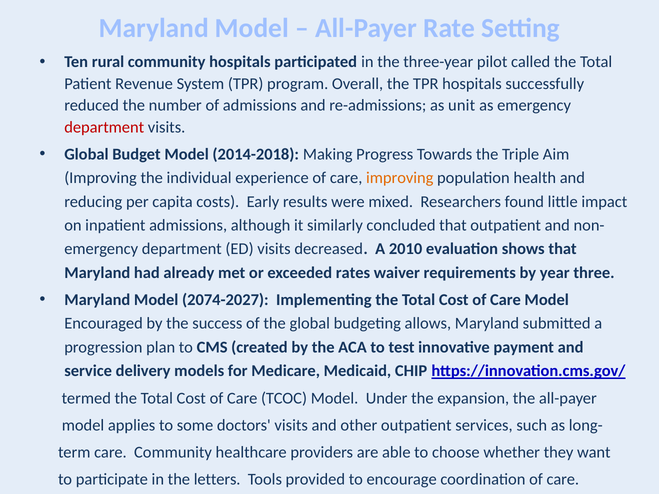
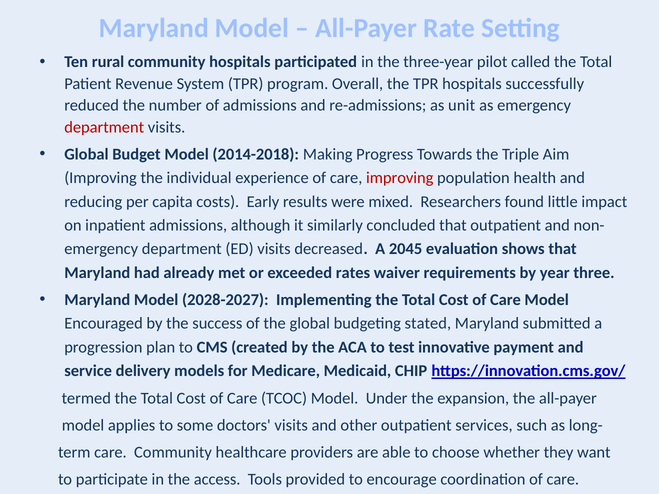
improving at (400, 178) colour: orange -> red
2010: 2010 -> 2045
2074-2027: 2074-2027 -> 2028-2027
allows: allows -> stated
letters: letters -> access
